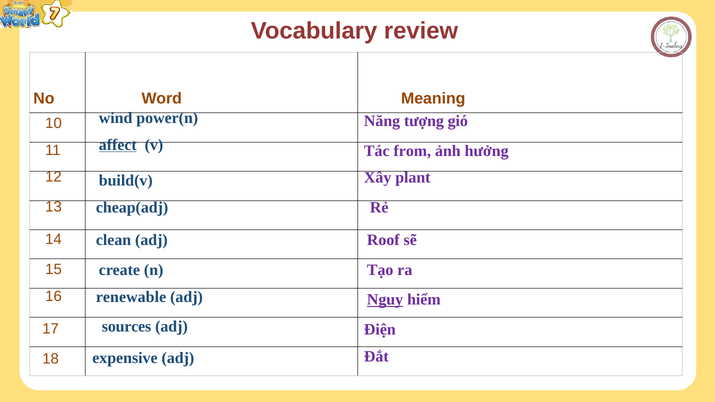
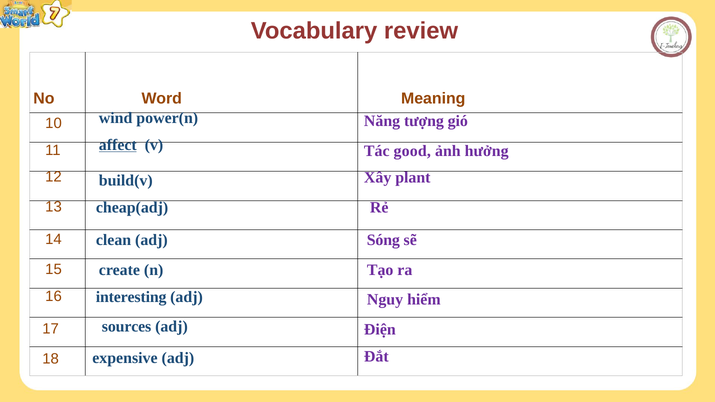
from: from -> good
Roof: Roof -> Sóng
renewable: renewable -> interesting
Nguy underline: present -> none
